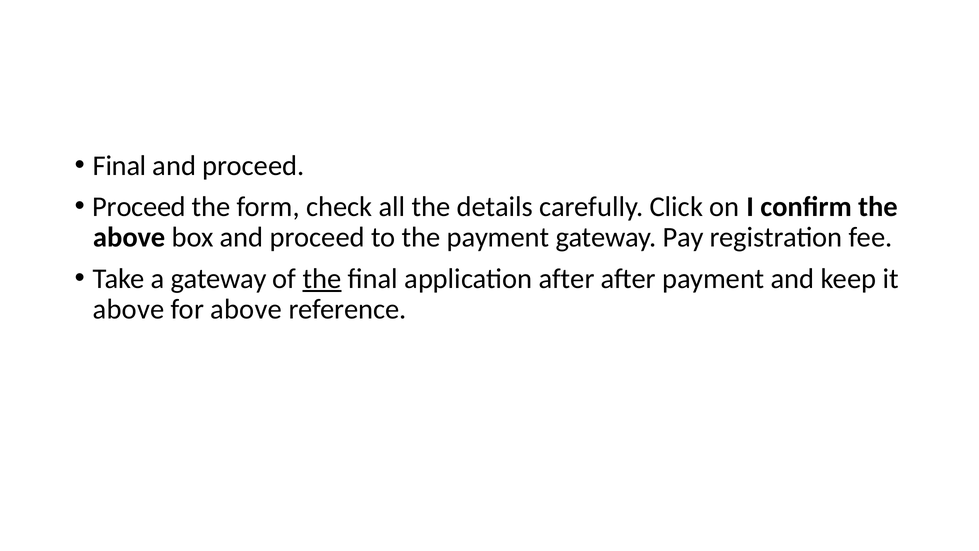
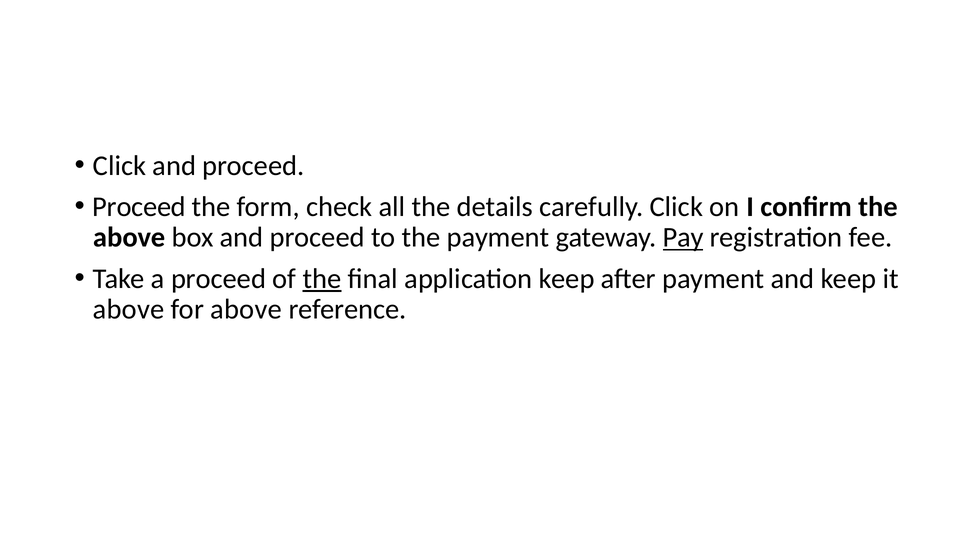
Final at (120, 166): Final -> Click
Pay underline: none -> present
a gateway: gateway -> proceed
application after: after -> keep
